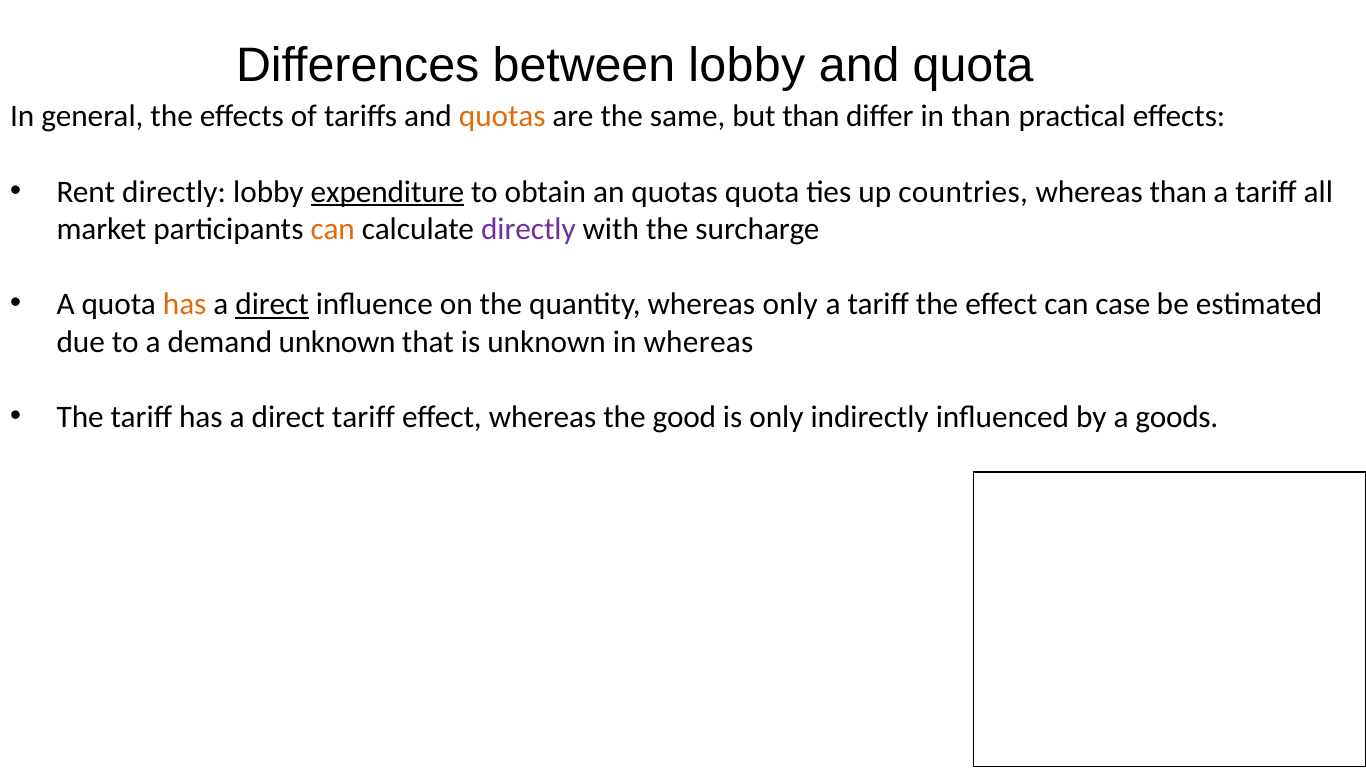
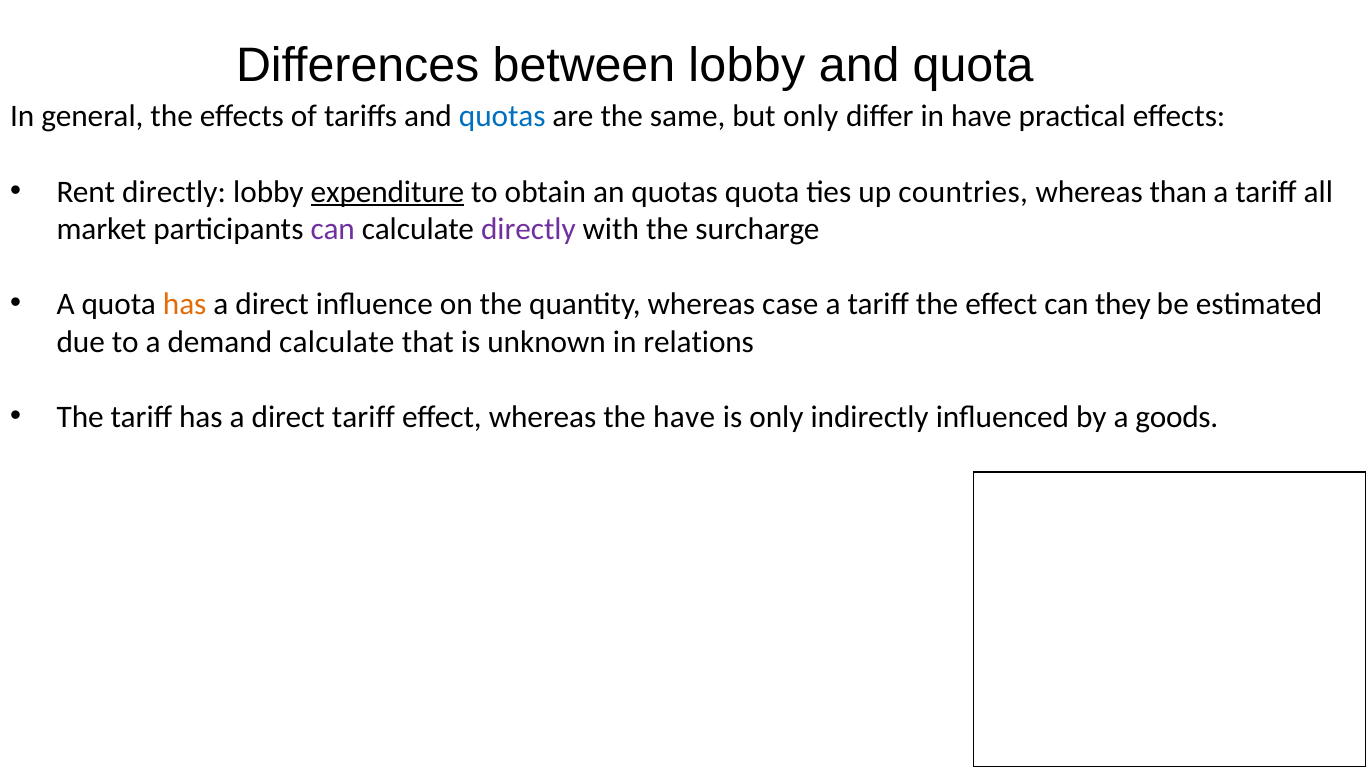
quotas at (502, 117) colour: orange -> blue
but than: than -> only
in than: than -> have
can at (333, 229) colour: orange -> purple
direct at (272, 304) underline: present -> none
whereas only: only -> case
case: case -> they
demand unknown: unknown -> calculate
in whereas: whereas -> relations
the good: good -> have
